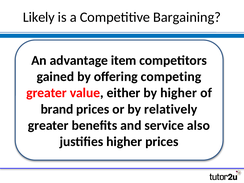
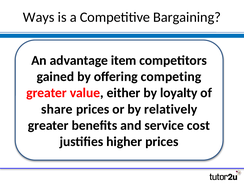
Likely: Likely -> Ways
by higher: higher -> loyalty
brand: brand -> share
also: also -> cost
